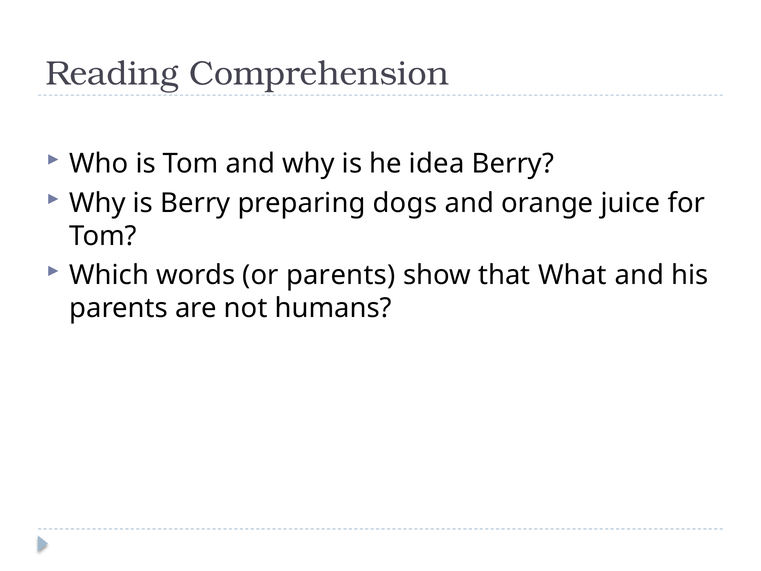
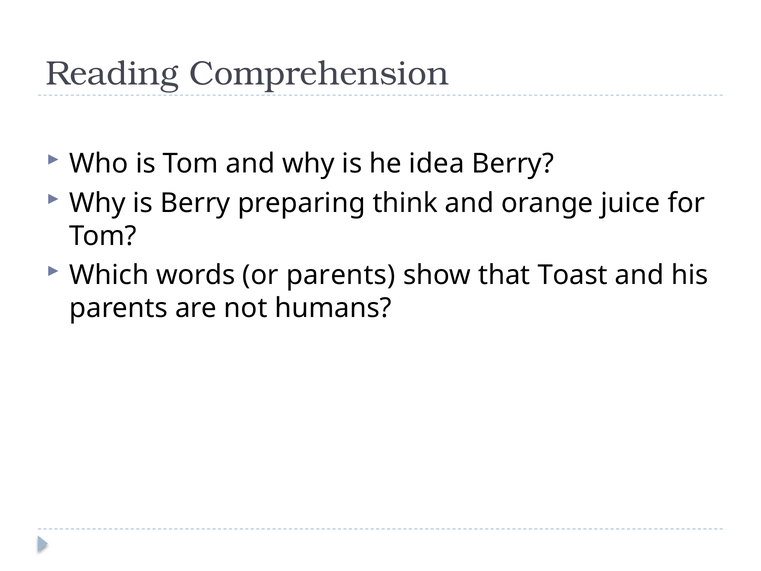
dogs: dogs -> think
What: What -> Toast
